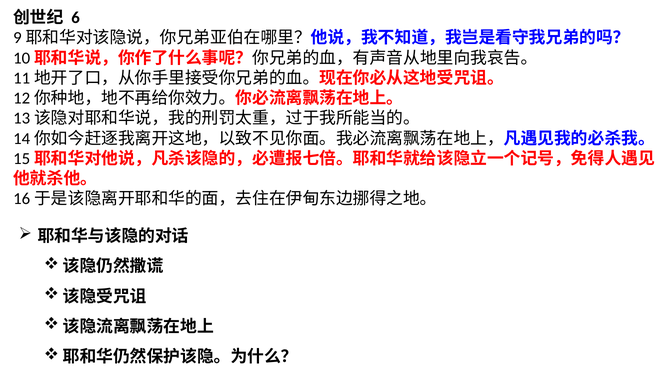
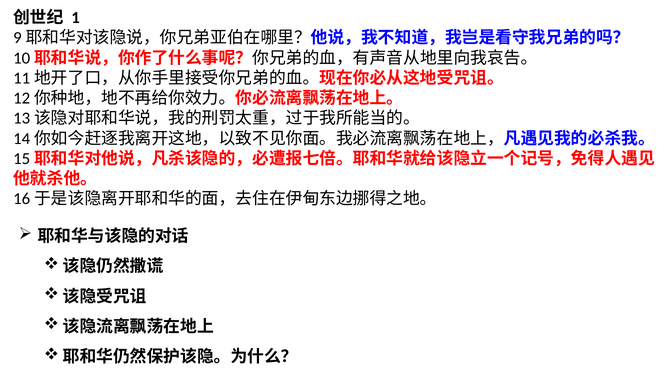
6: 6 -> 1
